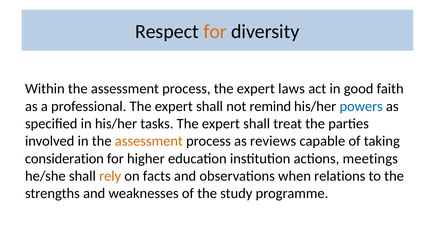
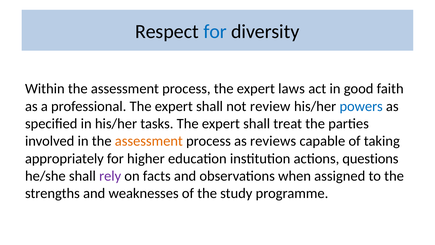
for at (215, 32) colour: orange -> blue
remind: remind -> review
consideration: consideration -> appropriately
meetings: meetings -> questions
rely colour: orange -> purple
relations: relations -> assigned
